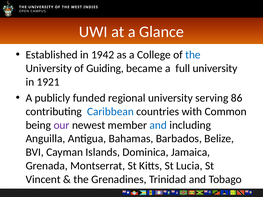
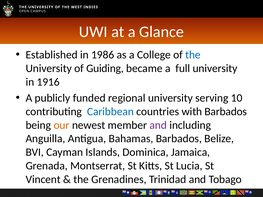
1942: 1942 -> 1986
1921: 1921 -> 1916
86: 86 -> 10
with Common: Common -> Barbados
our colour: purple -> orange
and at (158, 125) colour: blue -> purple
